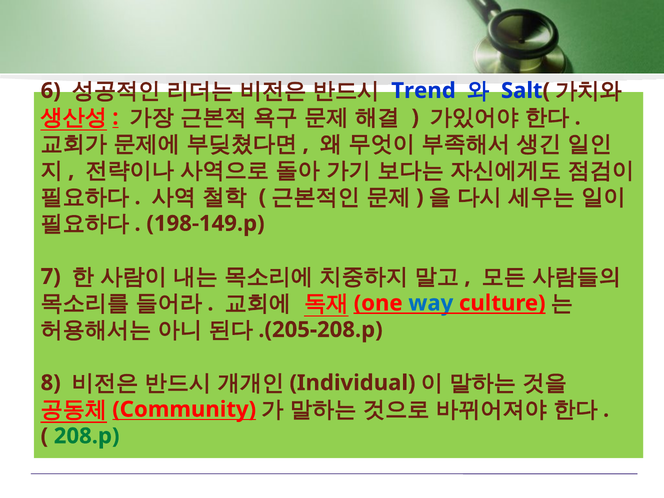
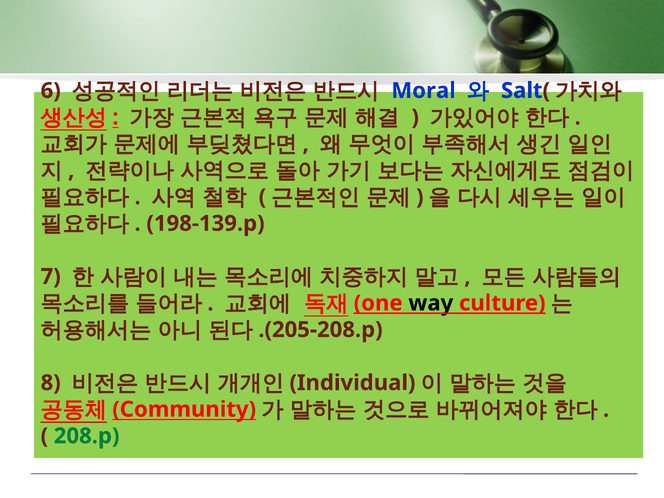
Trend: Trend -> Moral
198-149.p: 198-149.p -> 198-139.p
way colour: blue -> black
